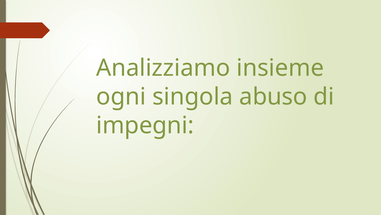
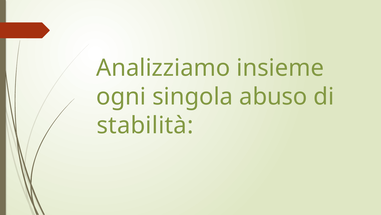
impegni: impegni -> stabilità
